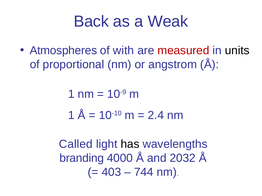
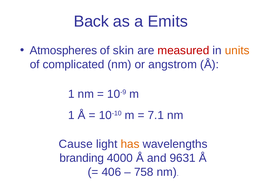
Weak: Weak -> Emits
with: with -> skin
units colour: black -> orange
proportional: proportional -> complicated
2.4: 2.4 -> 7.1
Called: Called -> Cause
has colour: black -> orange
2032: 2032 -> 9631
403: 403 -> 406
744: 744 -> 758
